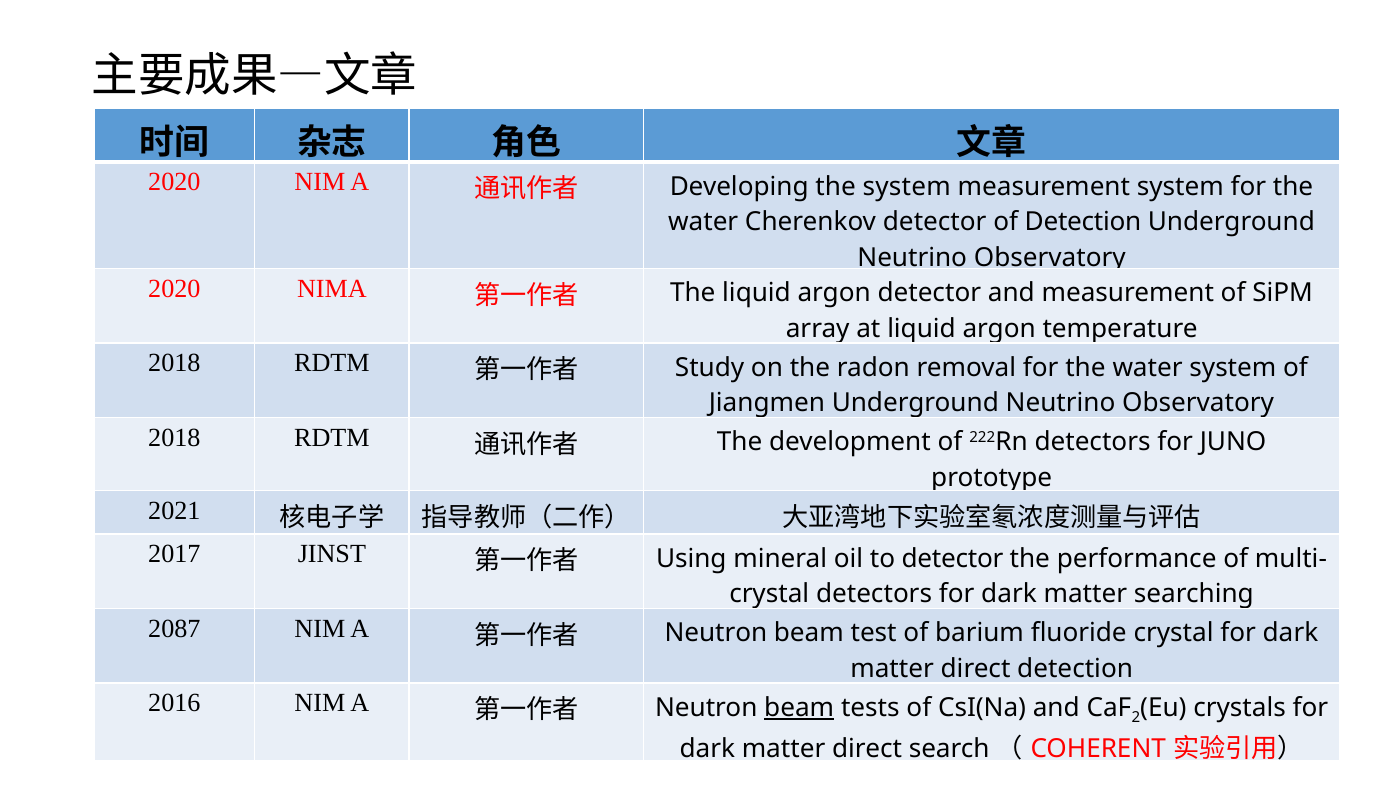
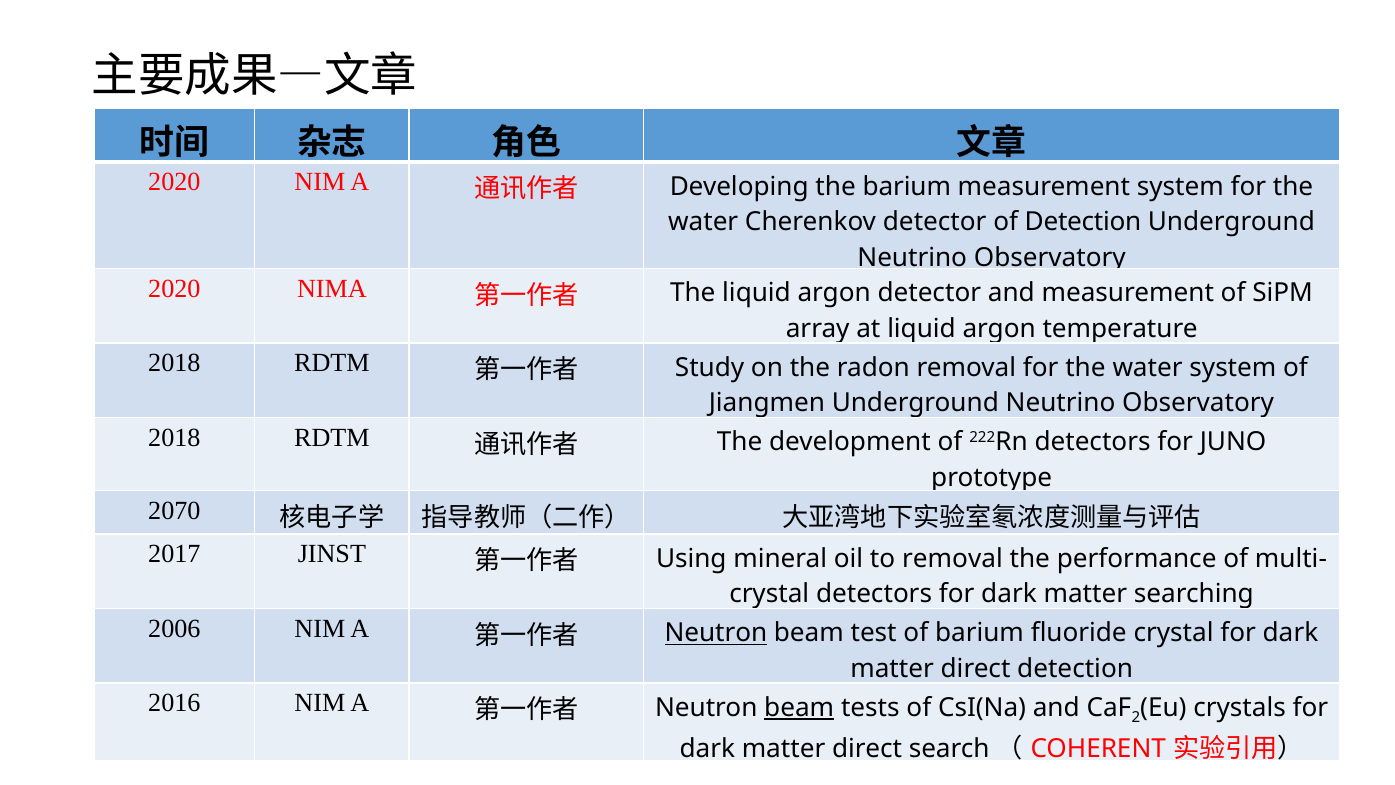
the system: system -> barium
2021: 2021 -> 2070
to detector: detector -> removal
2087: 2087 -> 2006
Neutron at (716, 633) underline: none -> present
